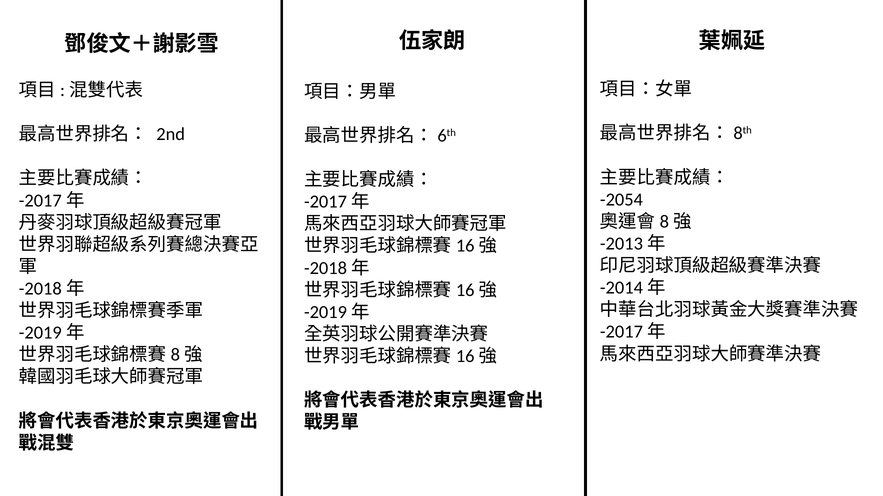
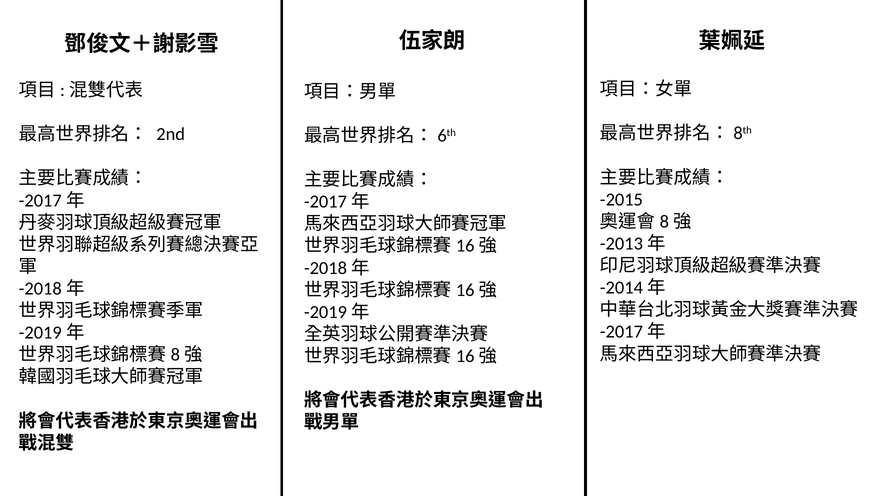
-2054: -2054 -> -2015
